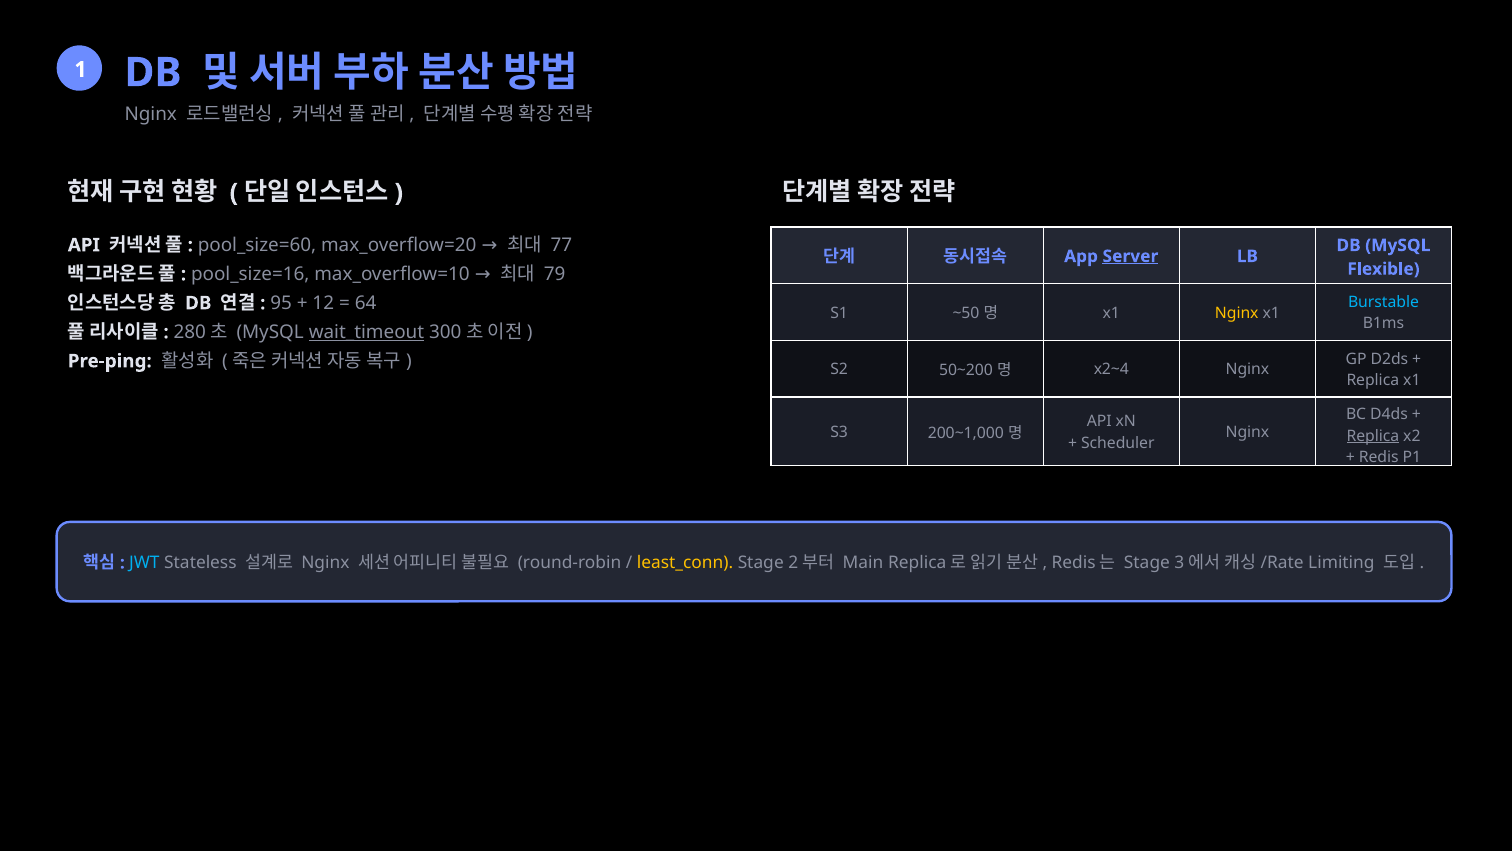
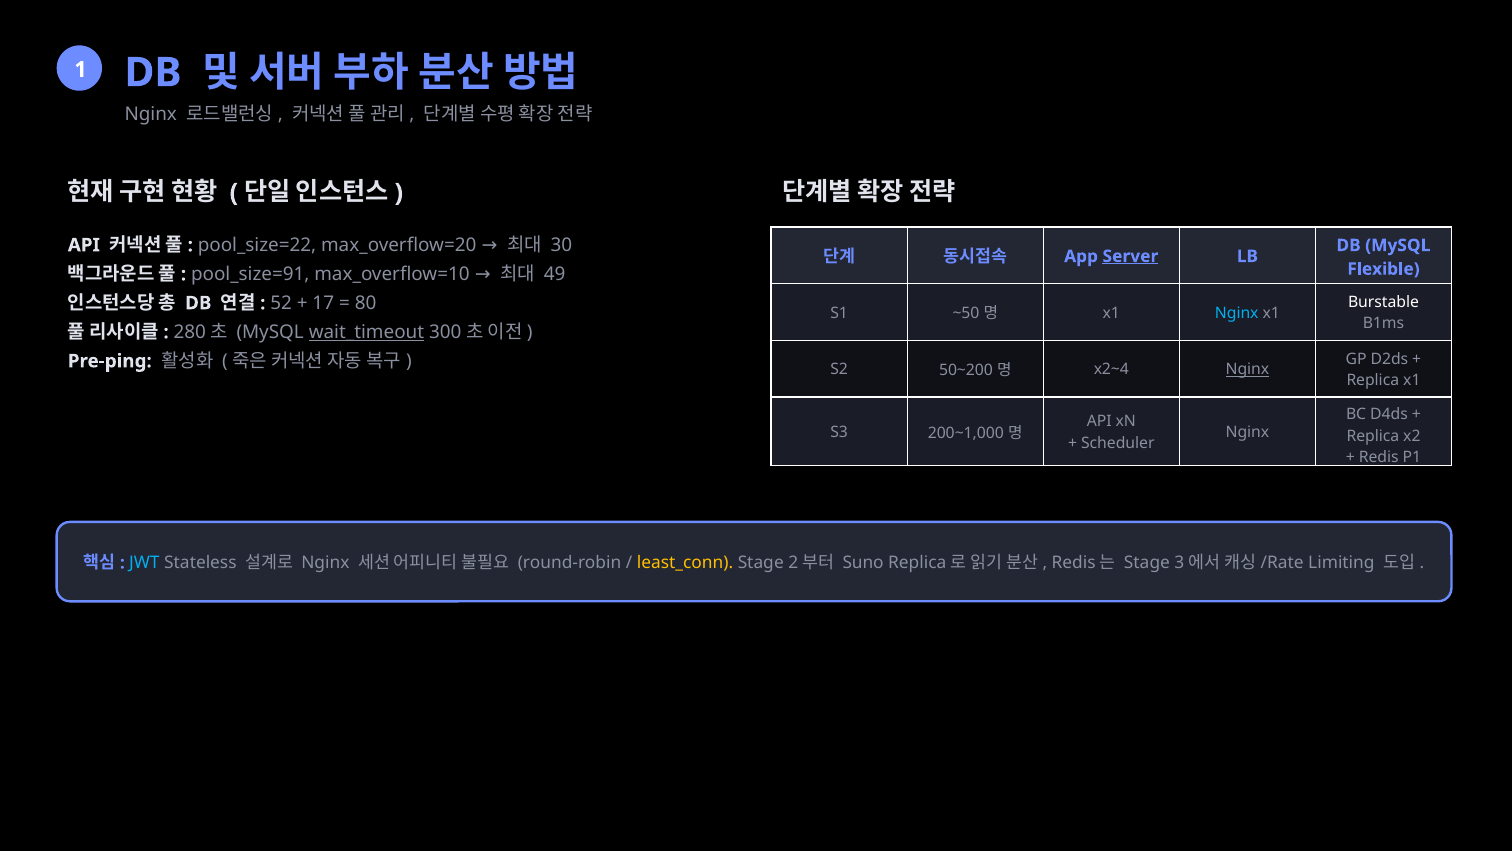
pool_size=60: pool_size=60 -> pool_size=22
77: 77 -> 30
pool_size=16: pool_size=16 -> pool_size=91
79: 79 -> 49
95: 95 -> 52
12: 12 -> 17
64: 64 -> 80
Burstable colour: light blue -> white
Nginx at (1237, 313) colour: yellow -> light blue
Nginx at (1247, 369) underline: none -> present
Replica at (1373, 436) underline: present -> none
Main: Main -> Suno
